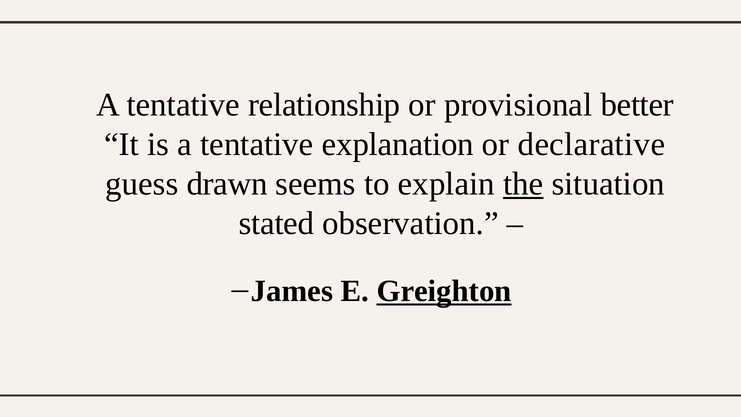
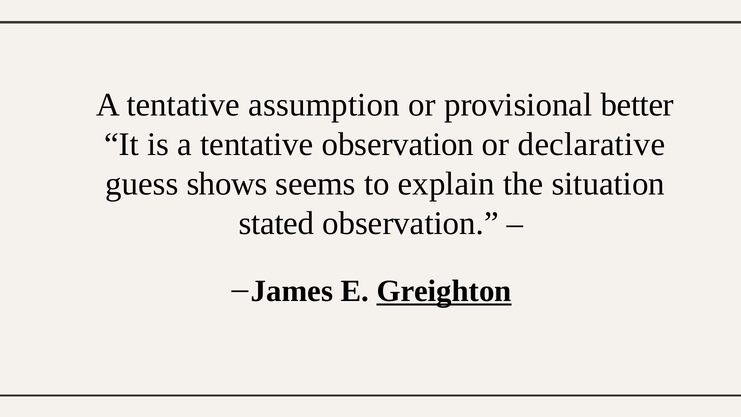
relationship: relationship -> assumption
tentative explanation: explanation -> observation
drawn: drawn -> shows
the underline: present -> none
